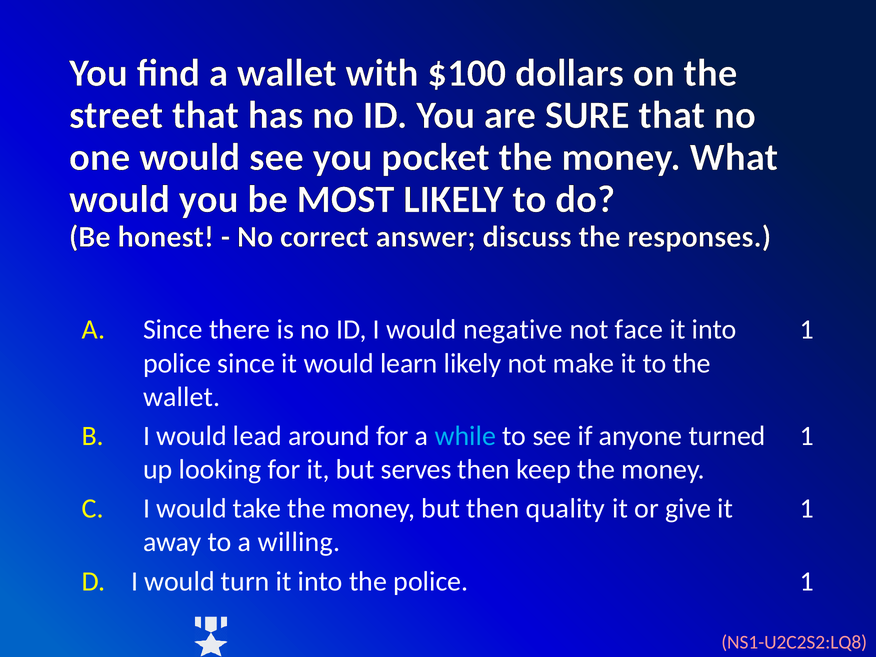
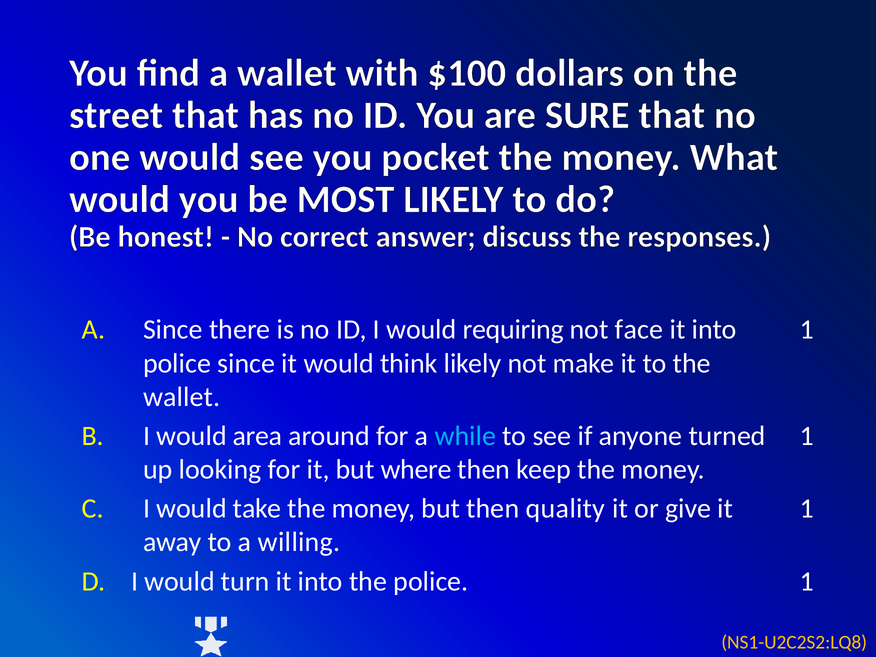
negative: negative -> requiring
learn: learn -> think
lead: lead -> area
serves: serves -> where
NS1-U2C2S2:LQ8 colour: pink -> yellow
